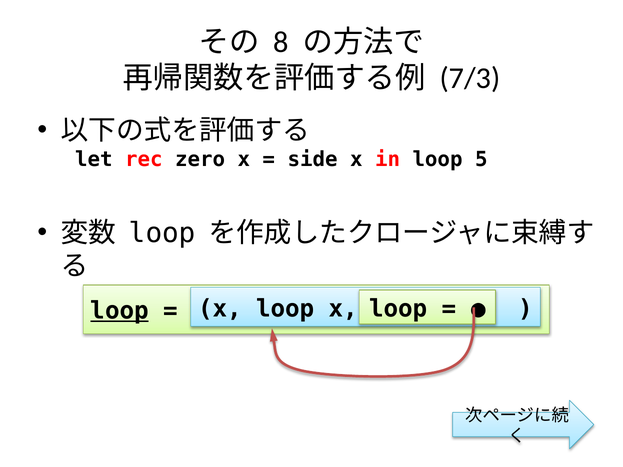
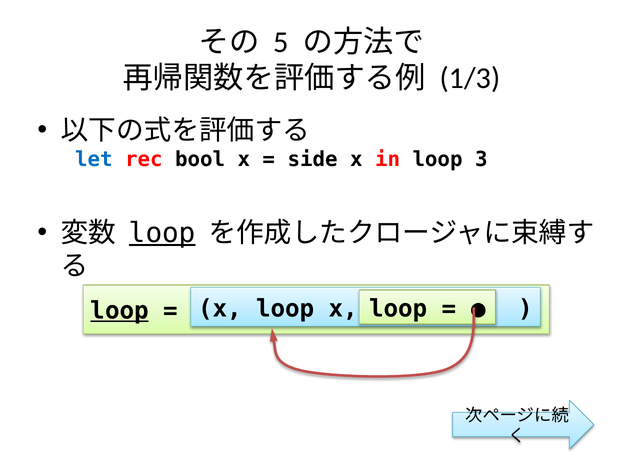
8: 8 -> 5
7/3: 7/3 -> 1/3
let colour: black -> blue
zero: zero -> bool
5: 5 -> 3
loop at (162, 233) underline: none -> present
